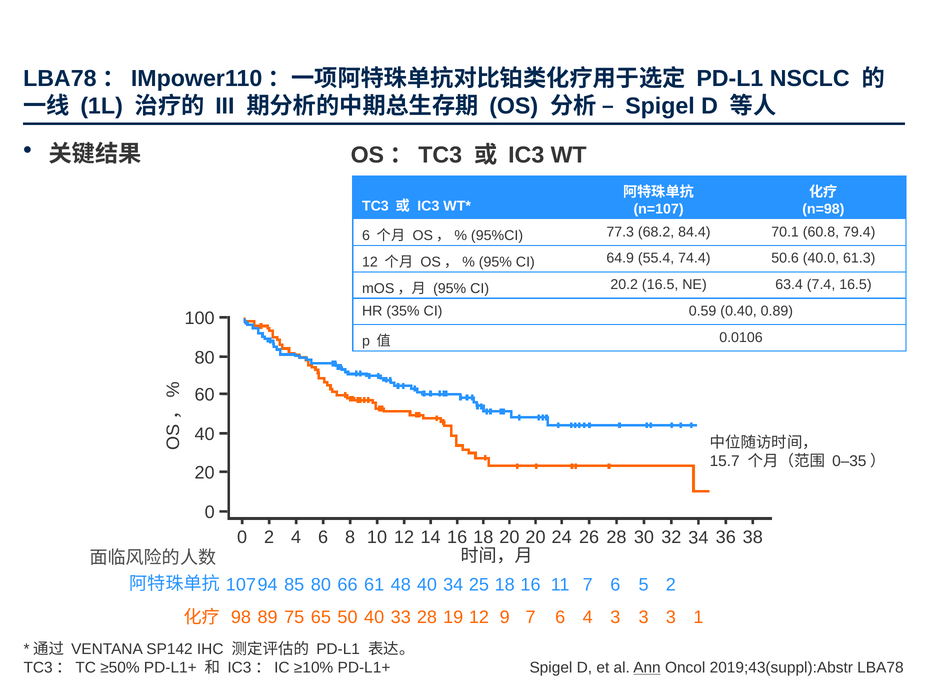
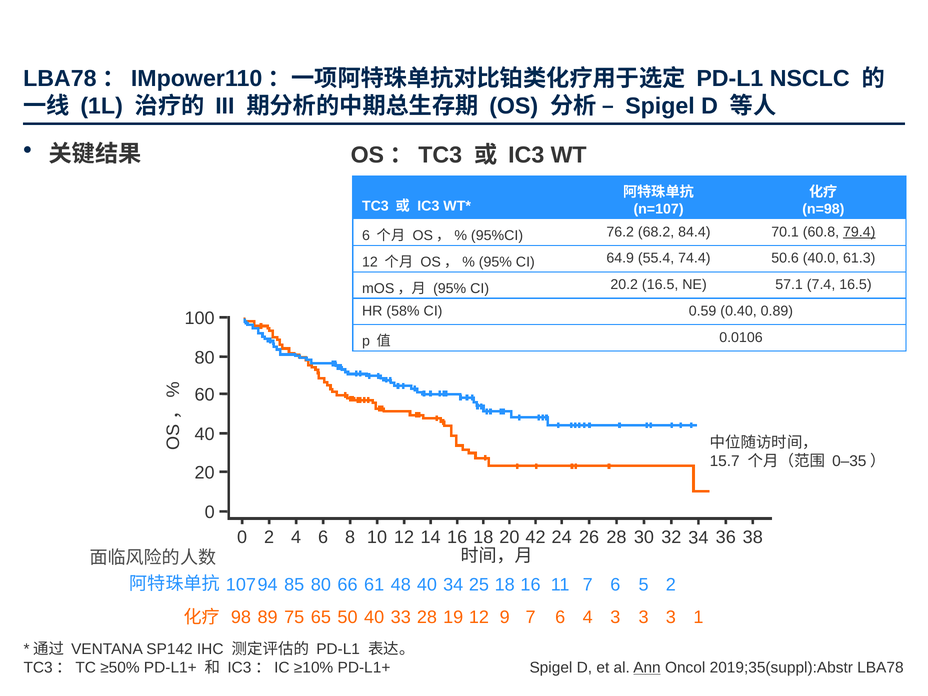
77.3: 77.3 -> 76.2
79.4 underline: none -> present
63.4: 63.4 -> 57.1
35%: 35% -> 58%
20 20: 20 -> 42
2019;43(suppl):Abstr: 2019;43(suppl):Abstr -> 2019;35(suppl):Abstr
